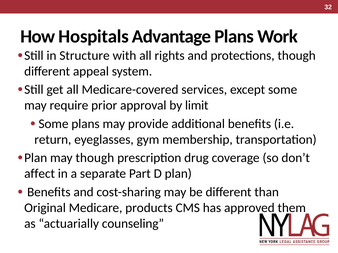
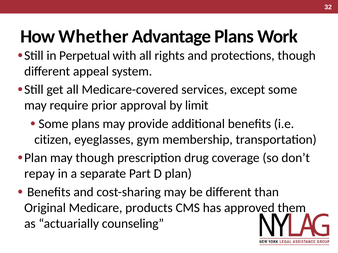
Hospitals: Hospitals -> Whether
Structure: Structure -> Perpetual
return: return -> citizen
affect: affect -> repay
